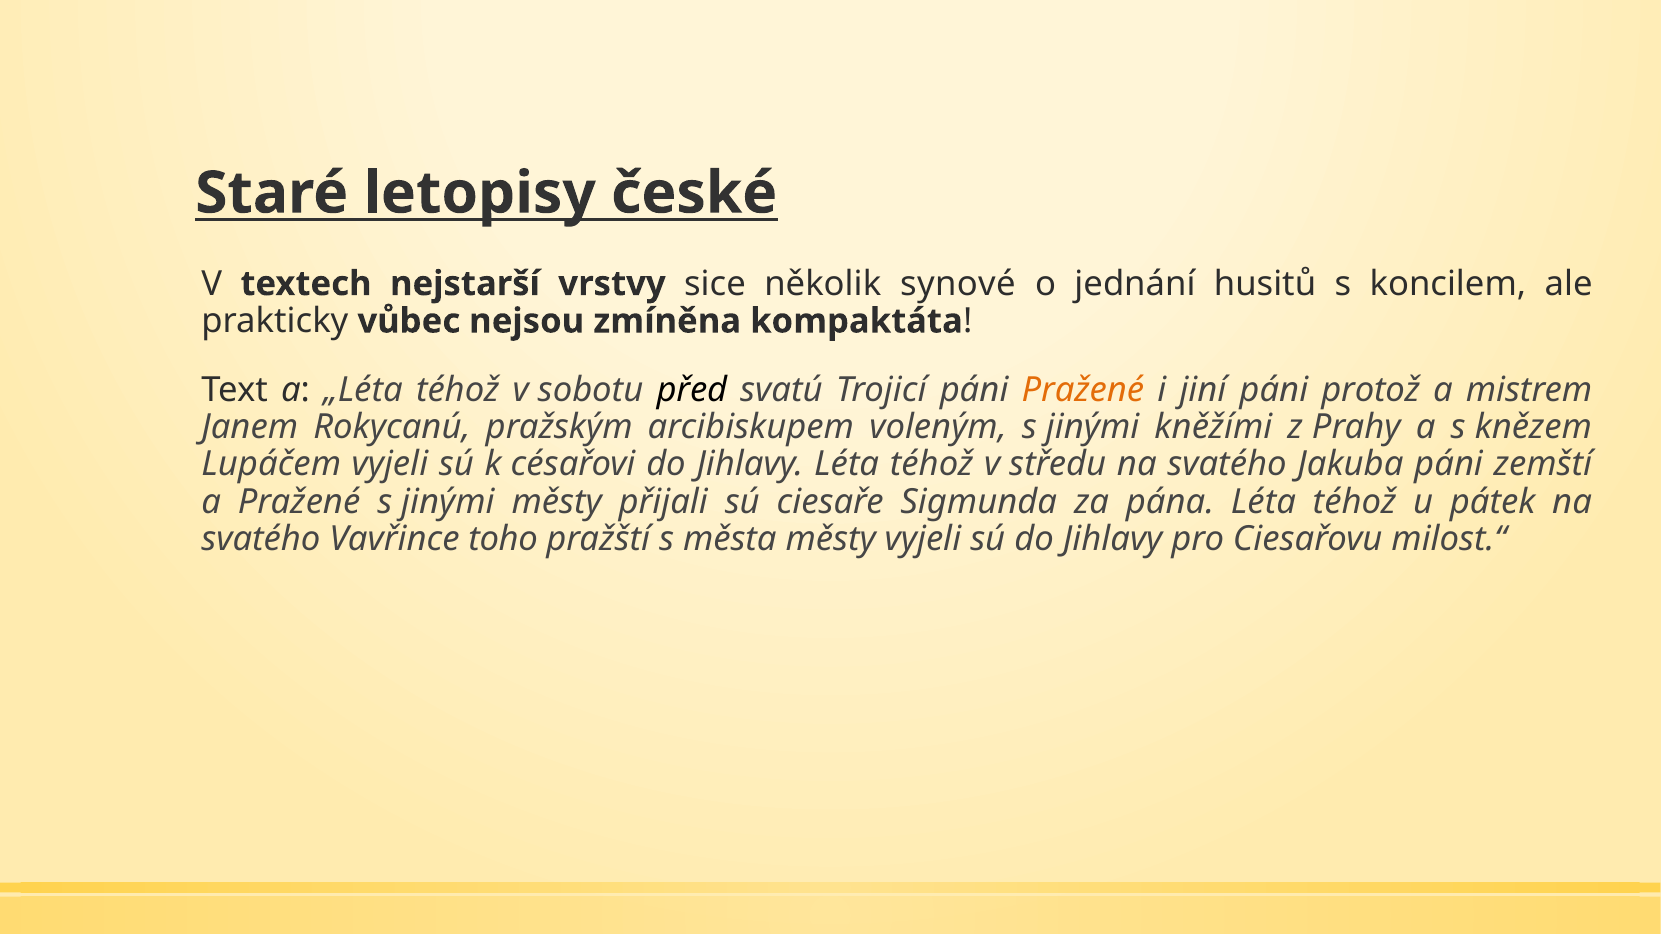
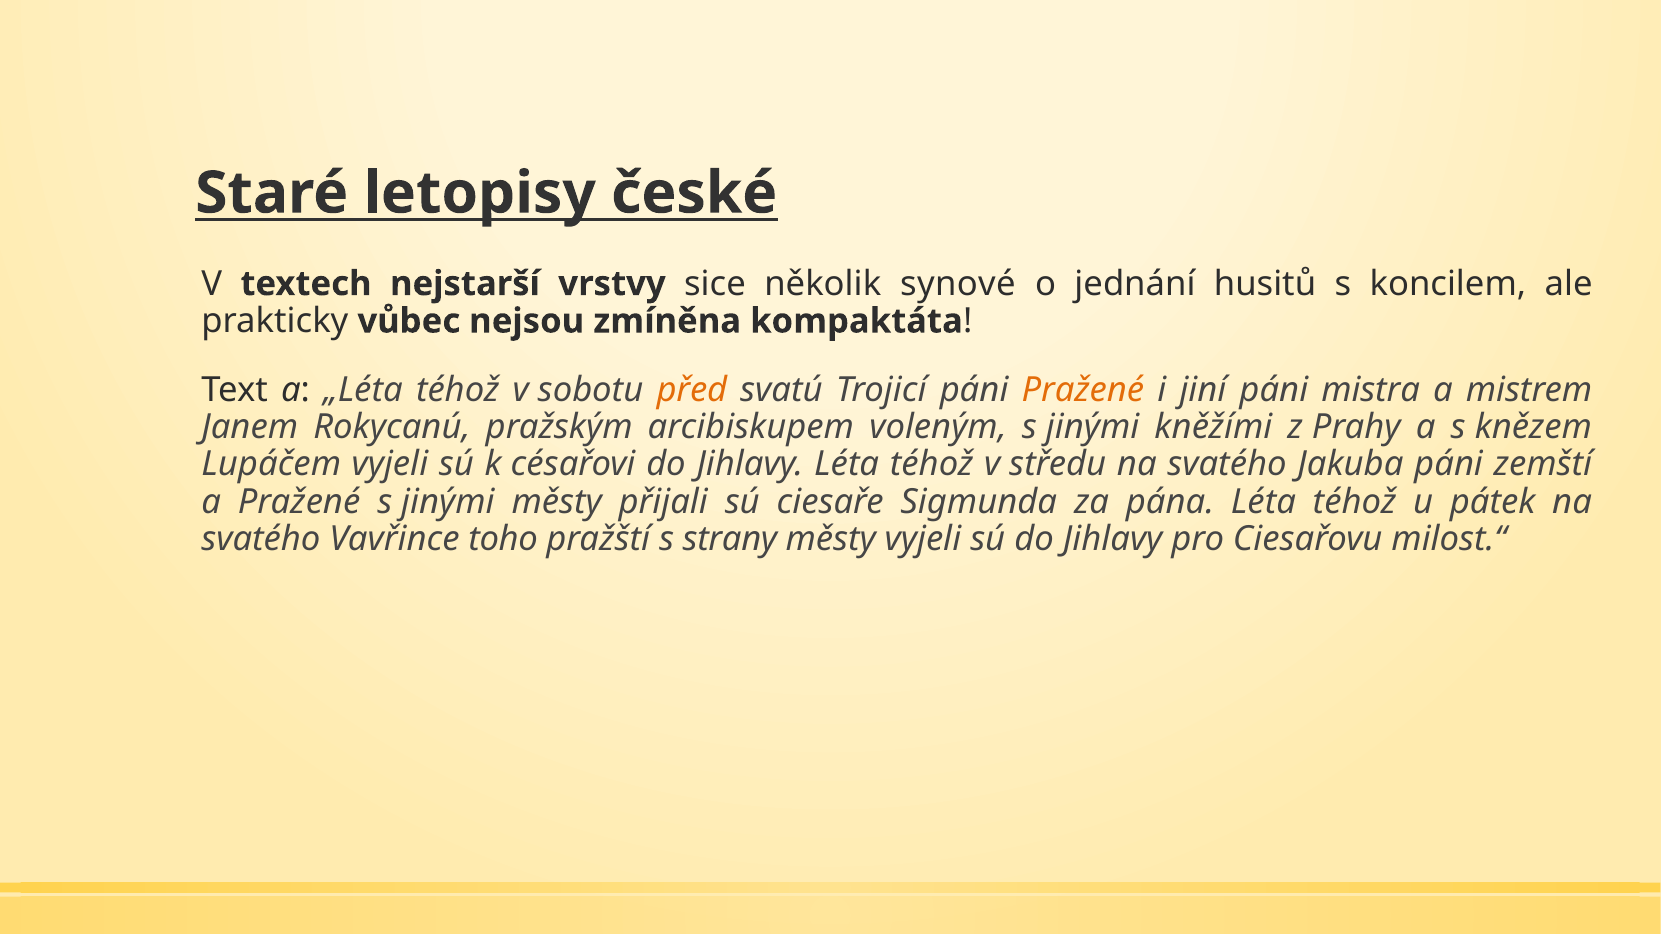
před colour: black -> orange
protož: protož -> mistra
města: města -> strany
